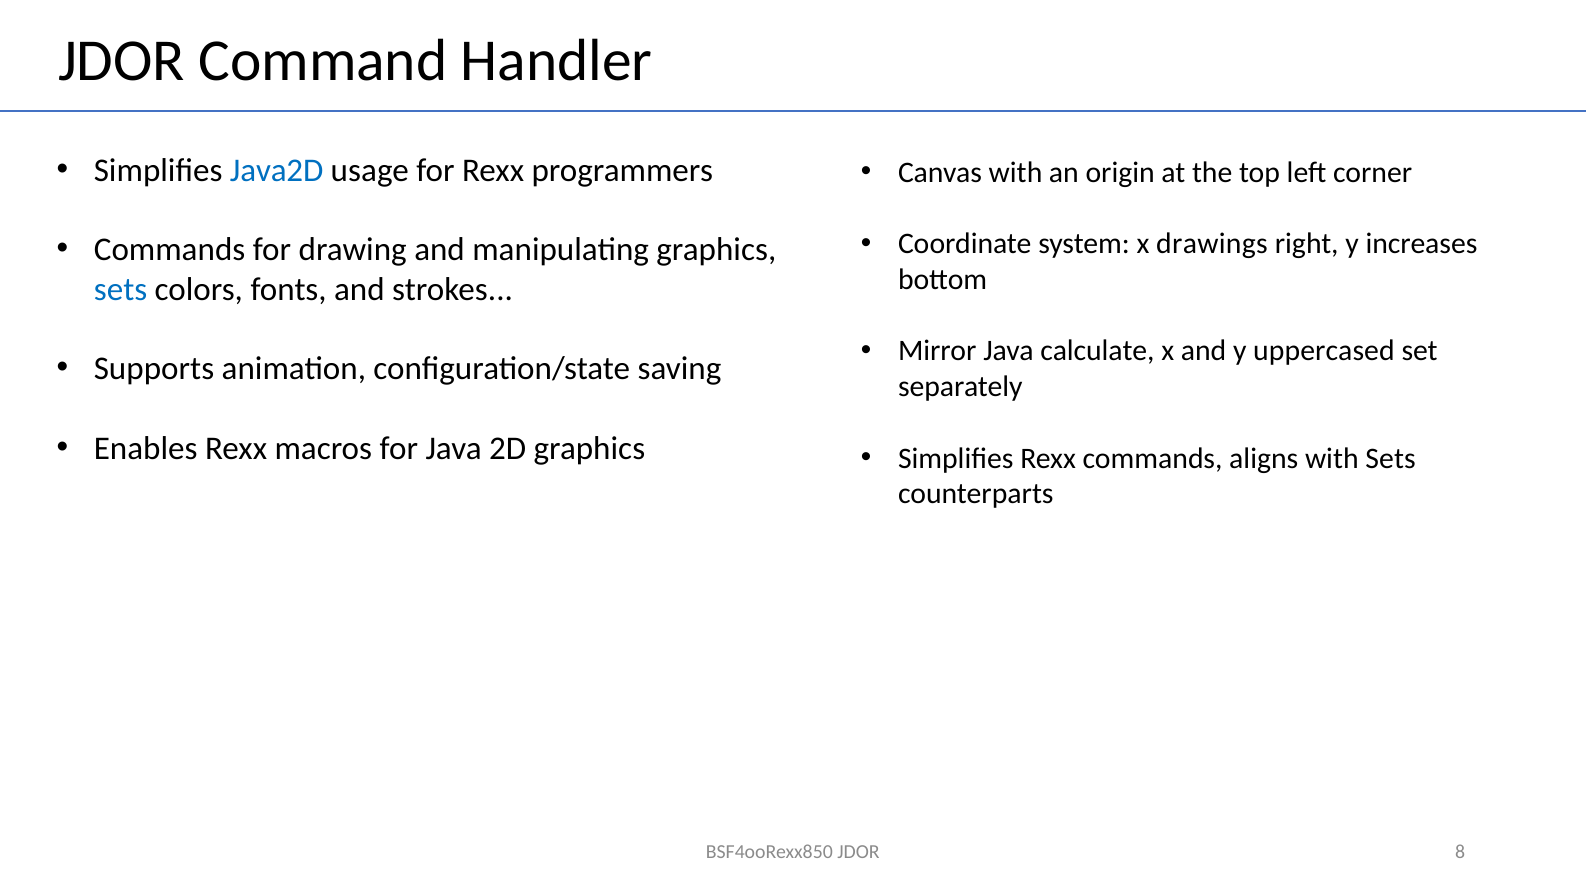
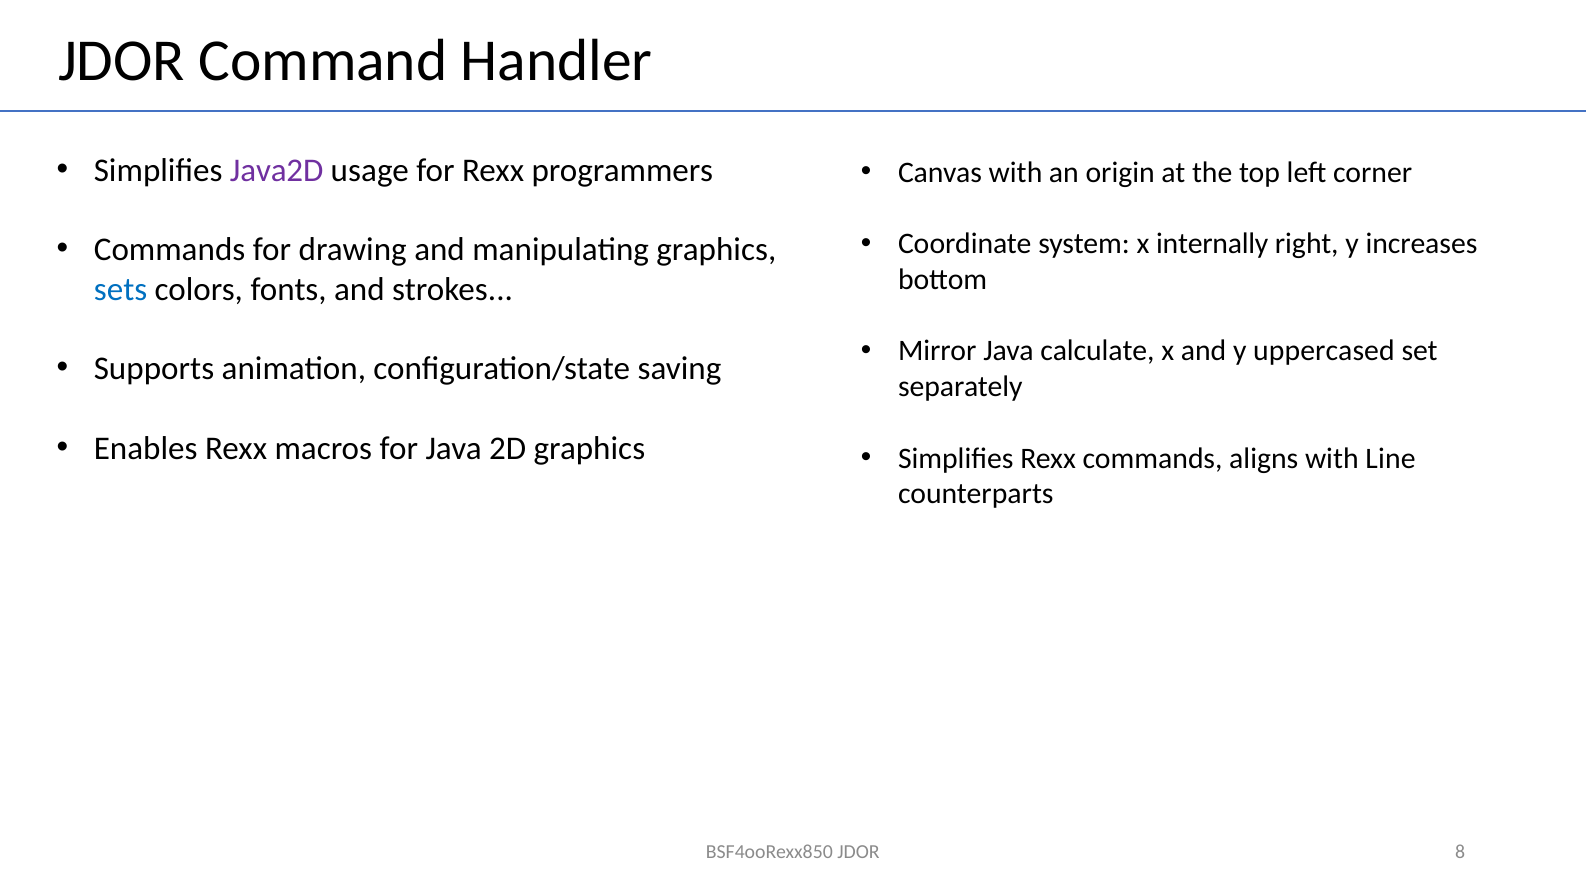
Java2D colour: blue -> purple
drawings: drawings -> internally
with Sets: Sets -> Line
